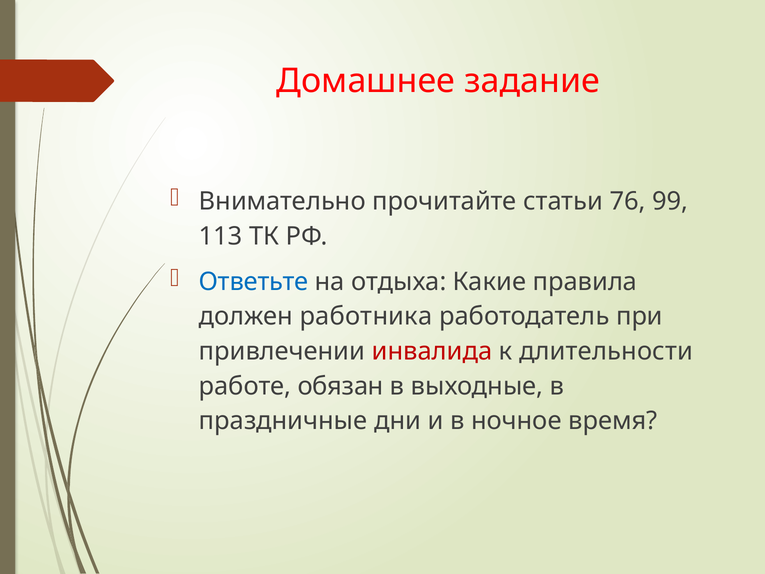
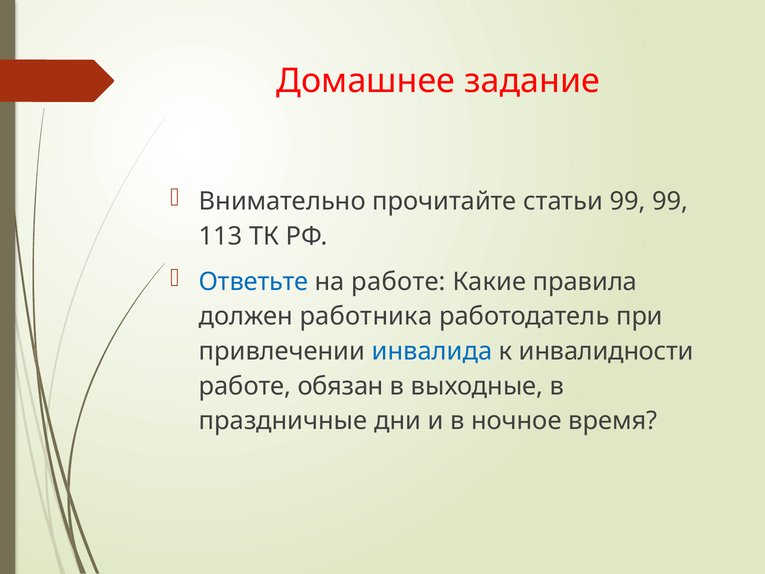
статьи 76: 76 -> 99
на отдыха: отдыха -> работе
инвалида colour: red -> blue
длительности: длительности -> инвалидности
